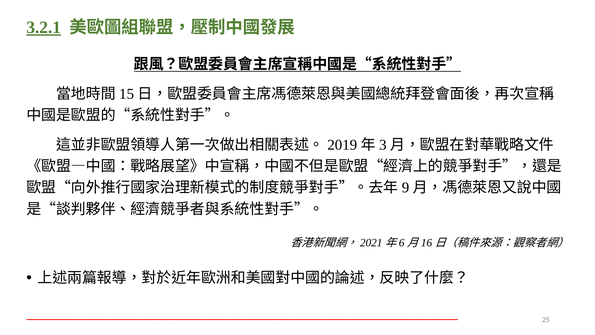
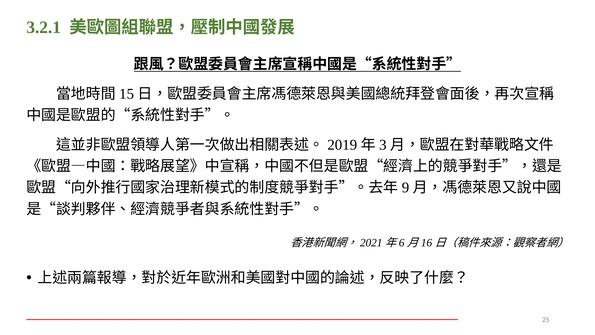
3.2.1 underline: present -> none
